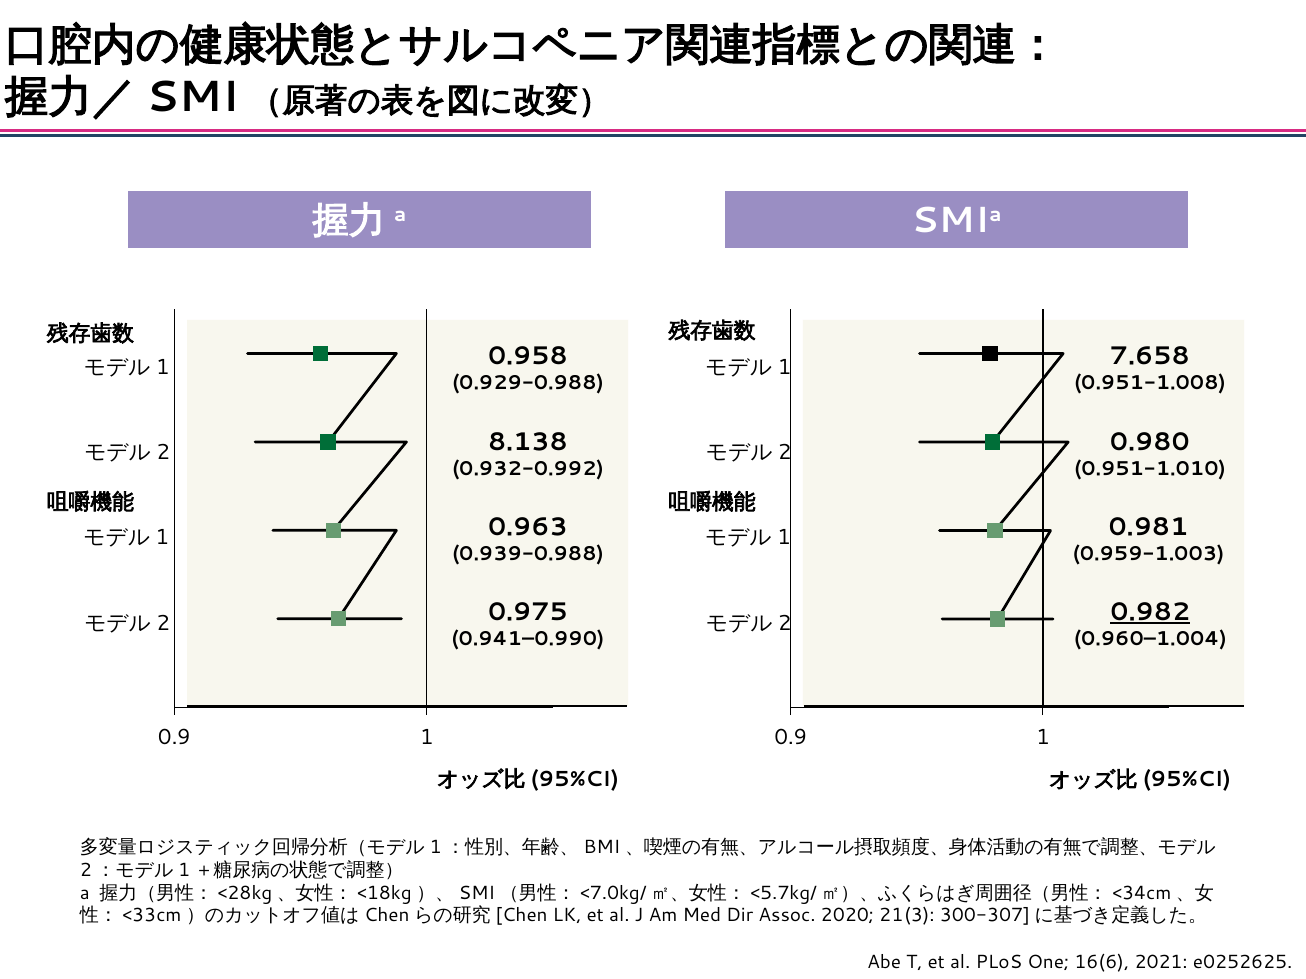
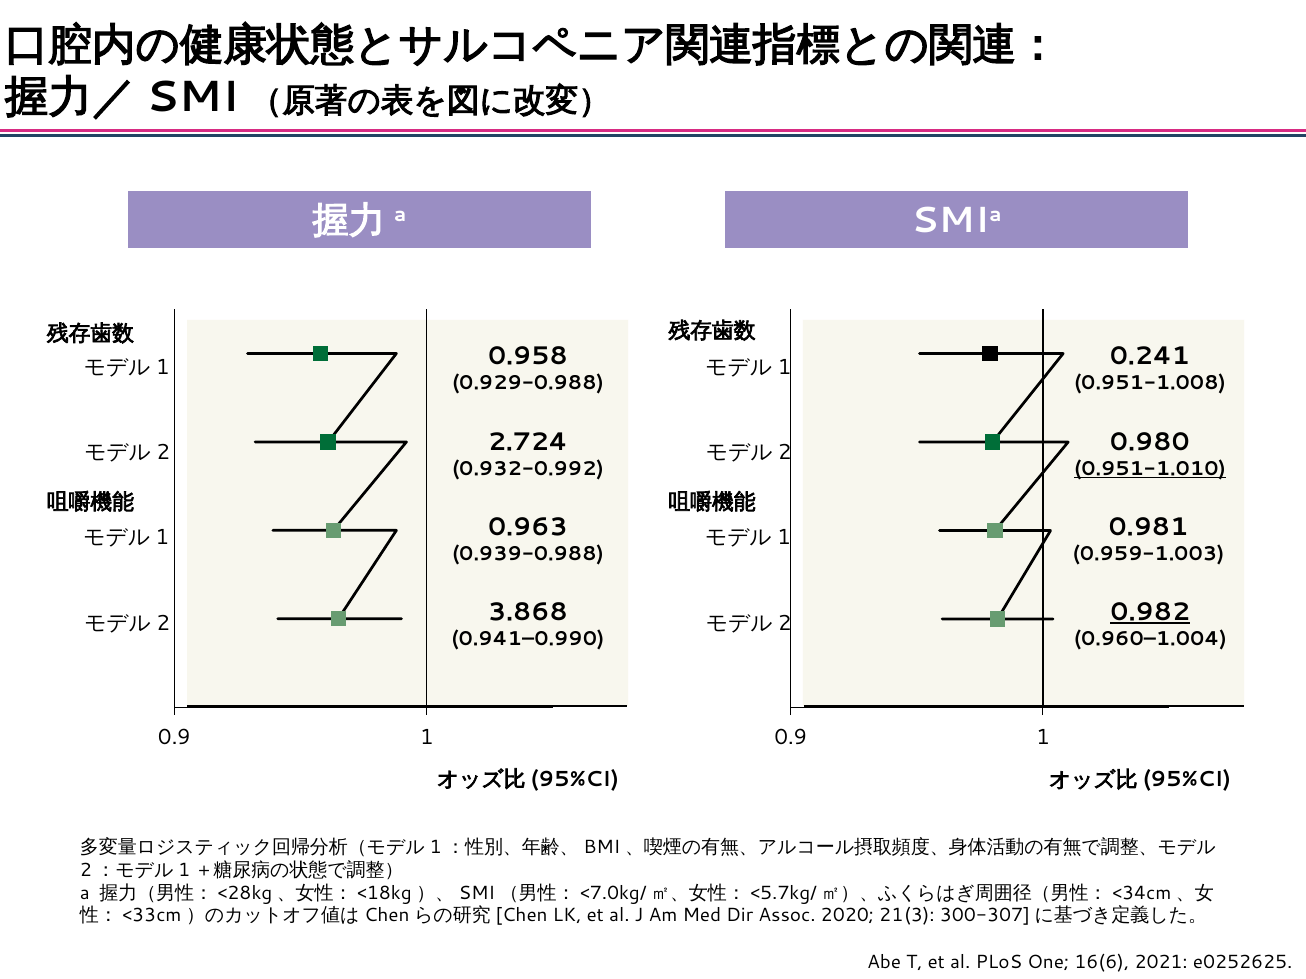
7.658: 7.658 -> 0.241
8.138: 8.138 -> 2.724
0.951-1.010 underline: none -> present
0.975: 0.975 -> 3.868
